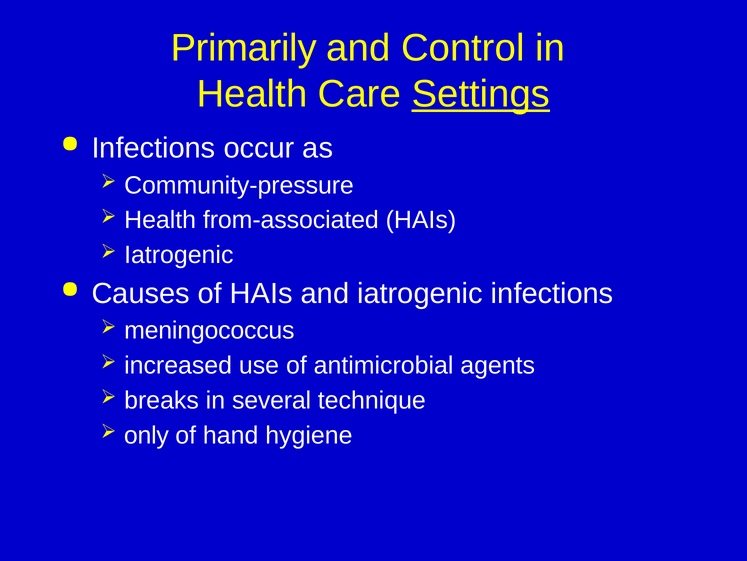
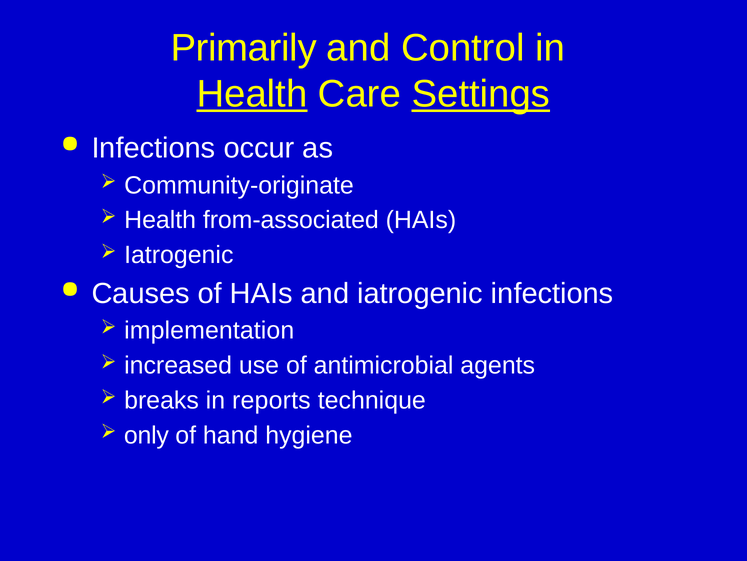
Health at (252, 94) underline: none -> present
Community-pressure: Community-pressure -> Community-originate
meningococcus: meningococcus -> implementation
several: several -> reports
